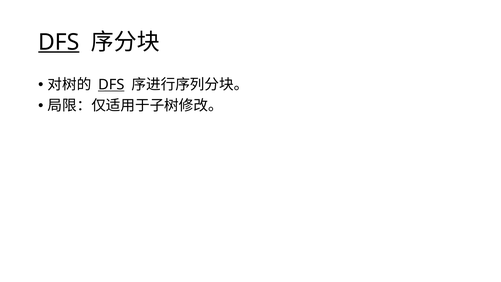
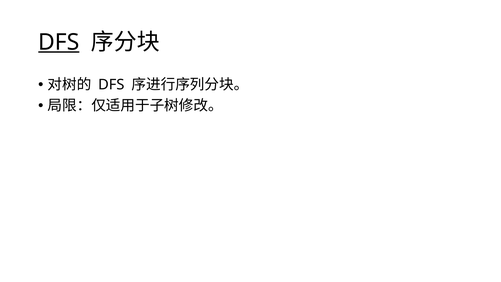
DFS at (111, 85) underline: present -> none
